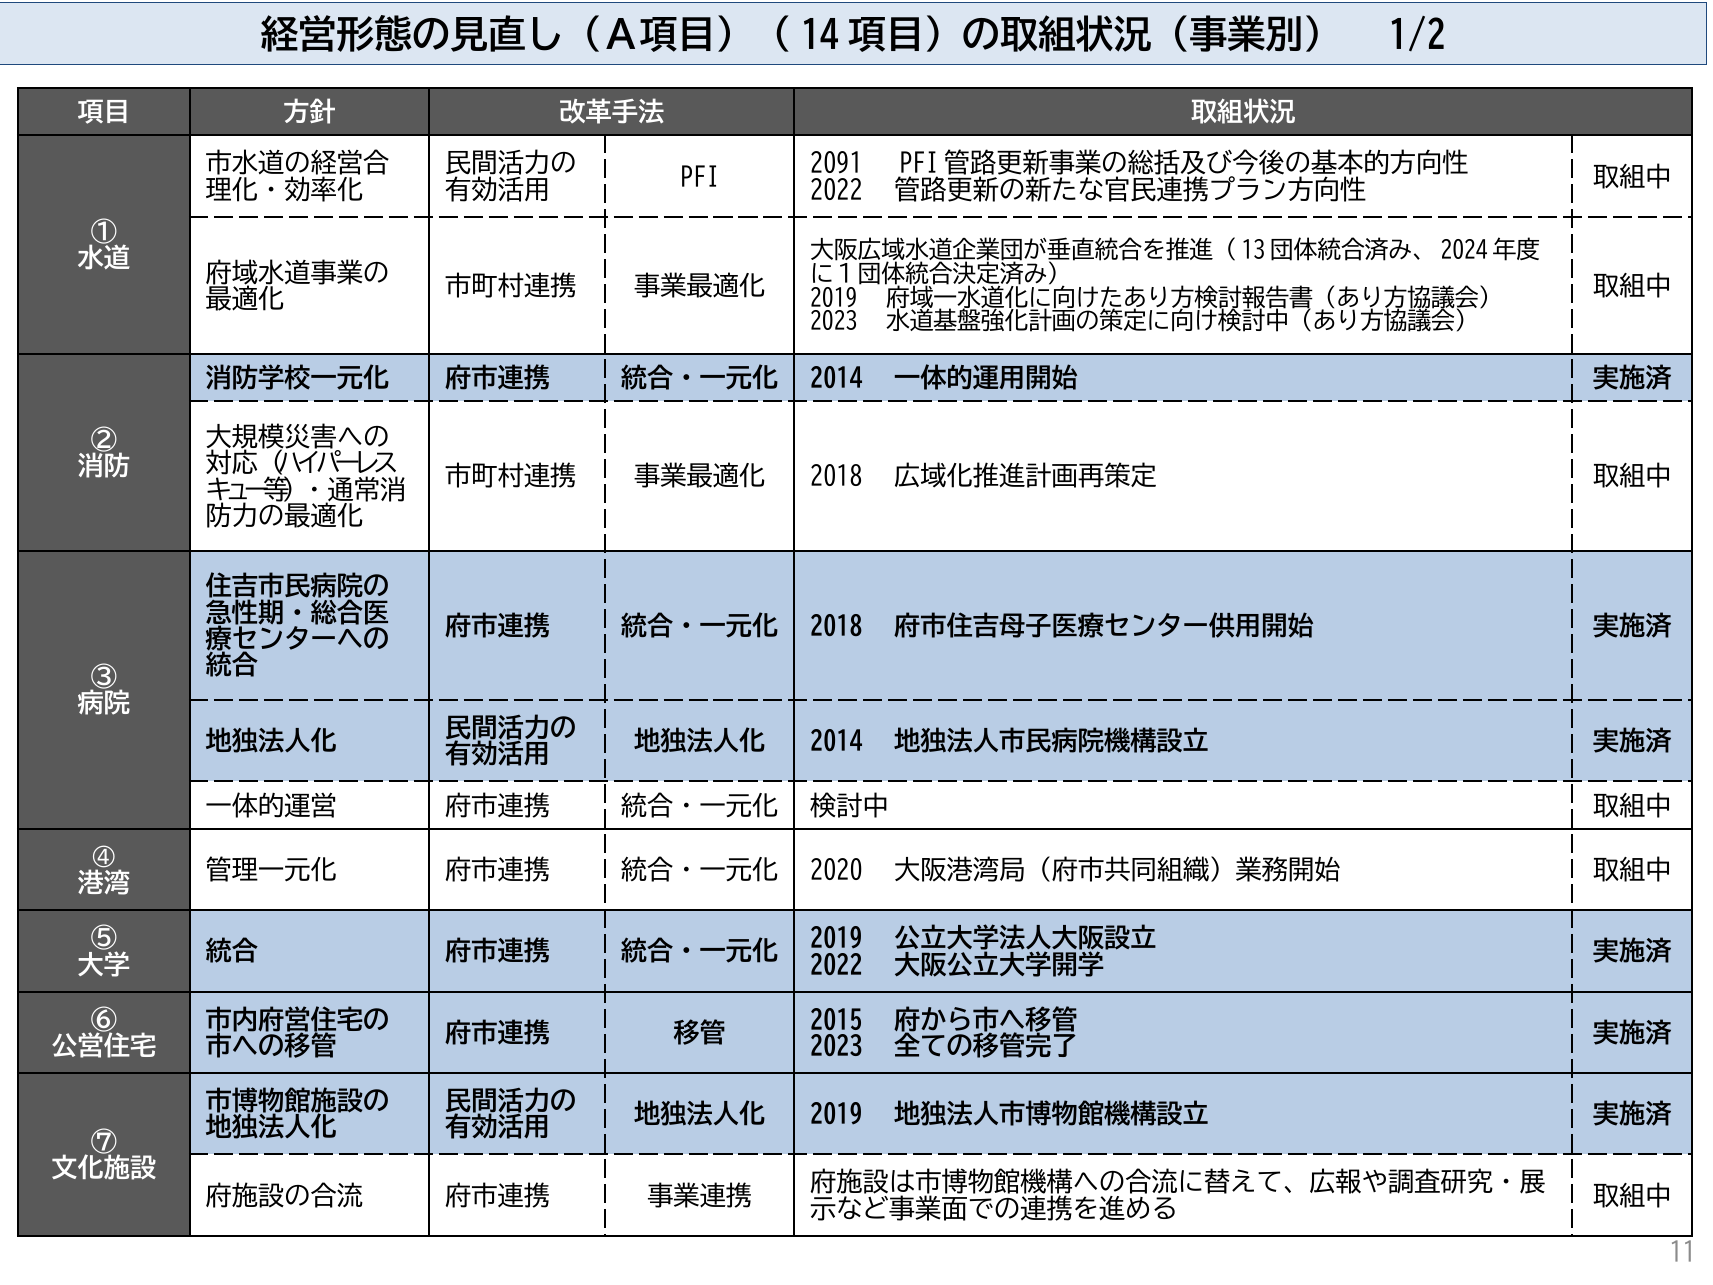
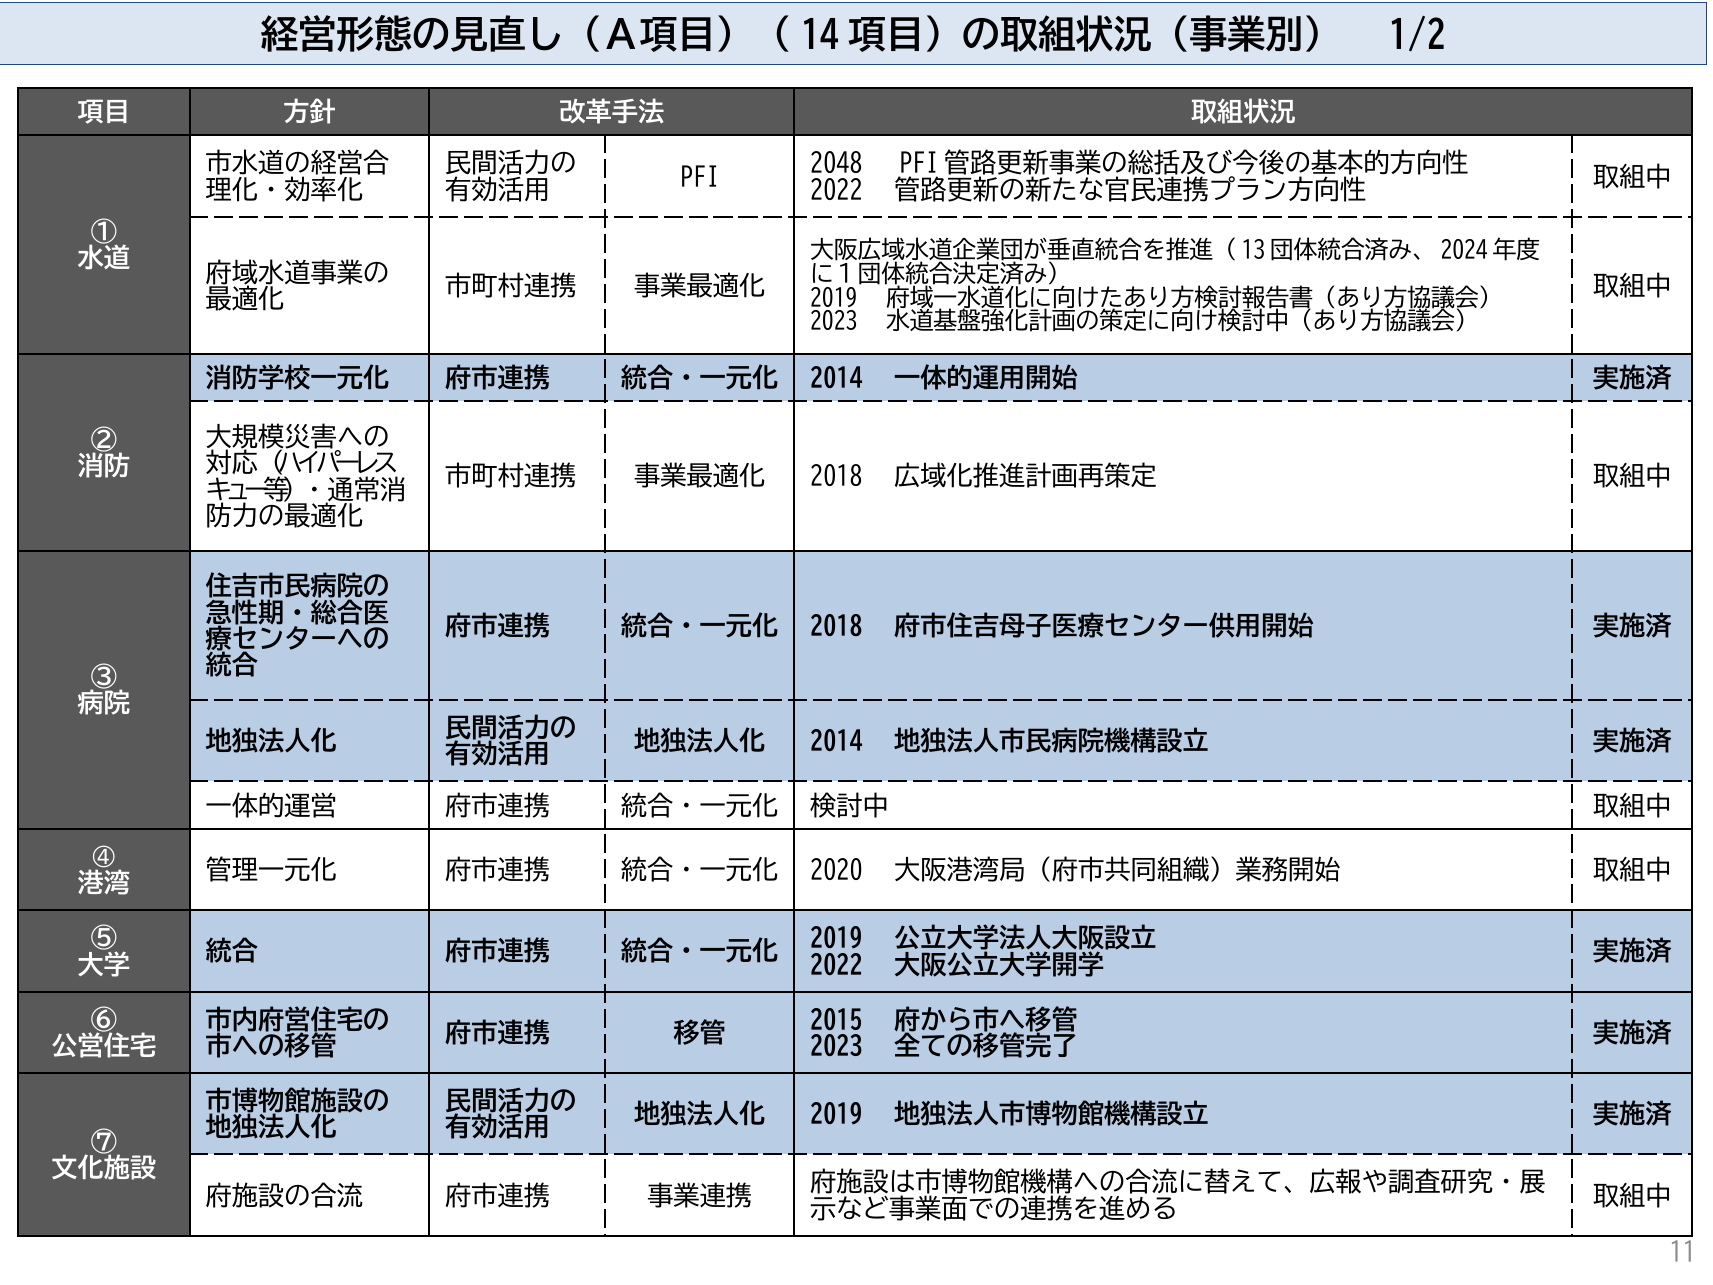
2091: 2091 -> 2048
